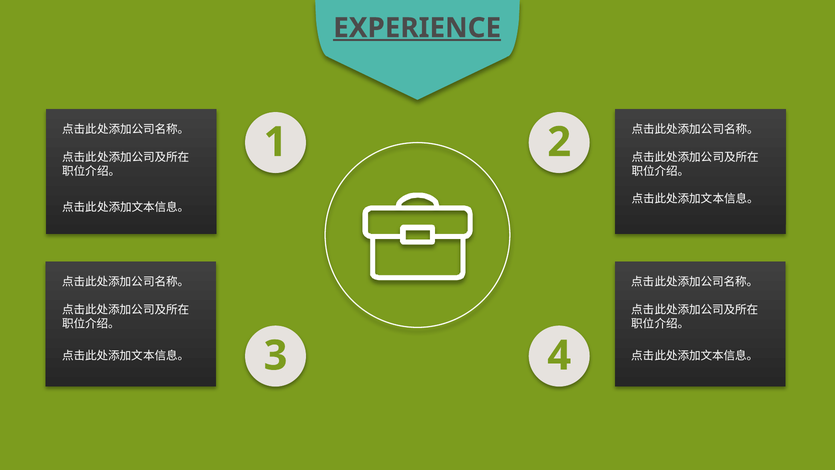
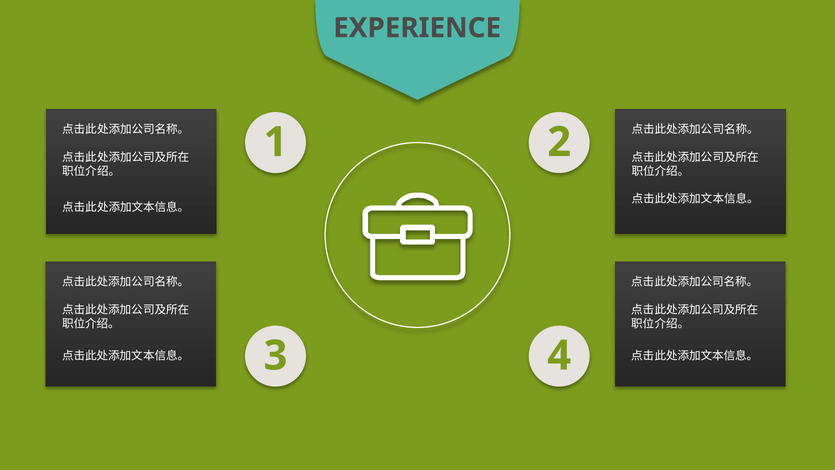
EXPERIENCE underline: present -> none
